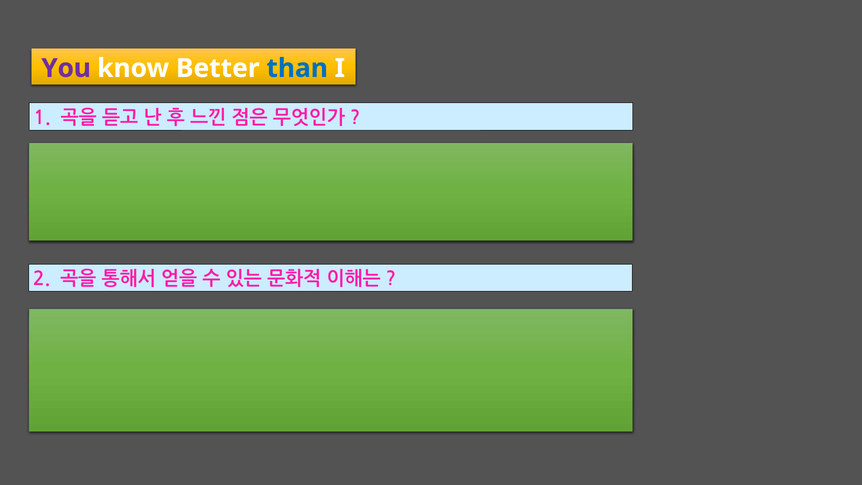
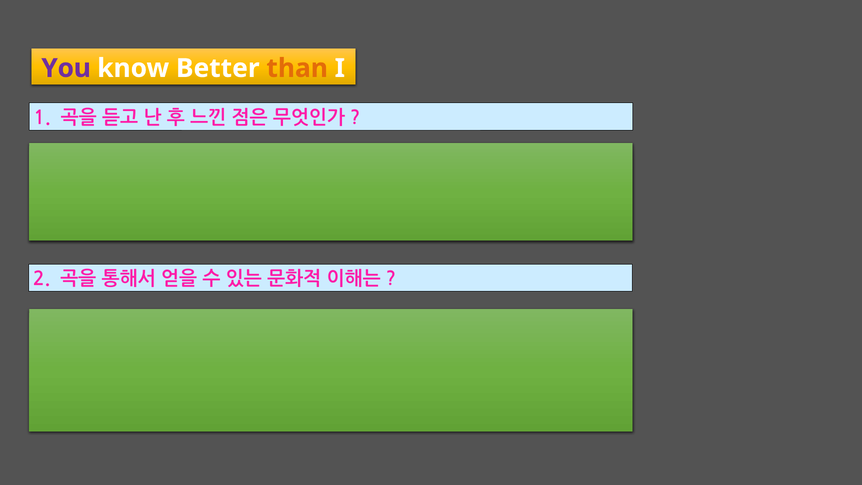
than colour: blue -> orange
